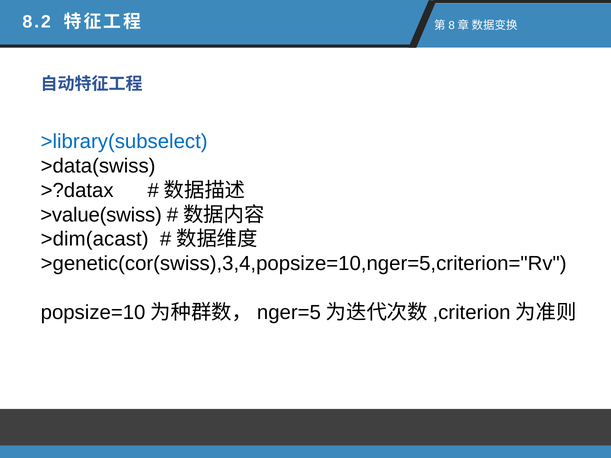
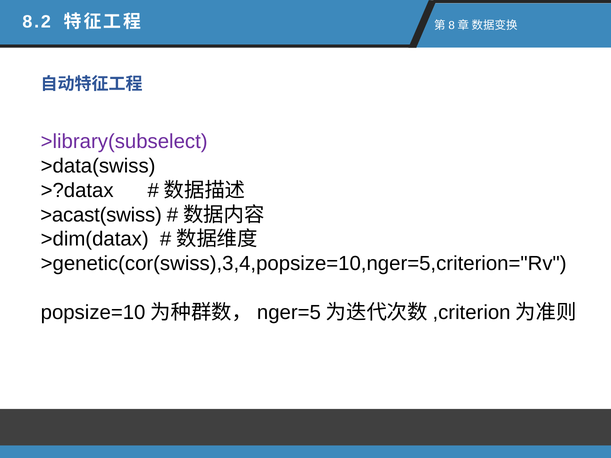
>library(subselect colour: blue -> purple
>value(swiss: >value(swiss -> >acast(swiss
>dim(acast: >dim(acast -> >dim(datax
